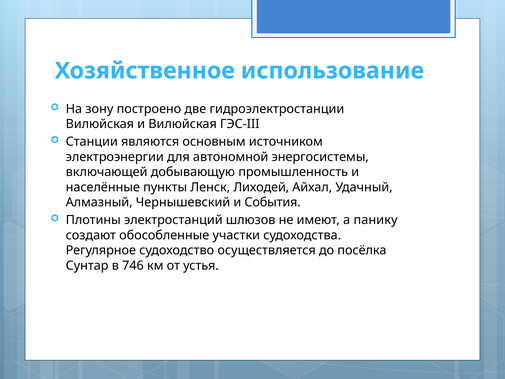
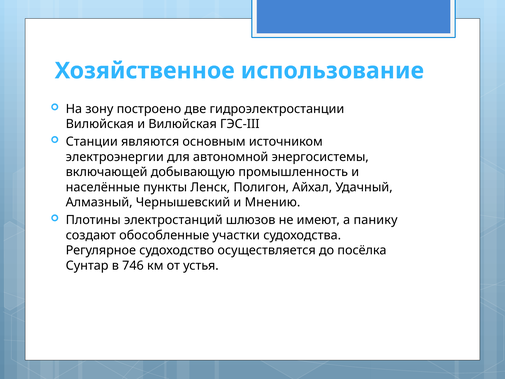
Лиходей: Лиходей -> Полигон
События: События -> Мнению
